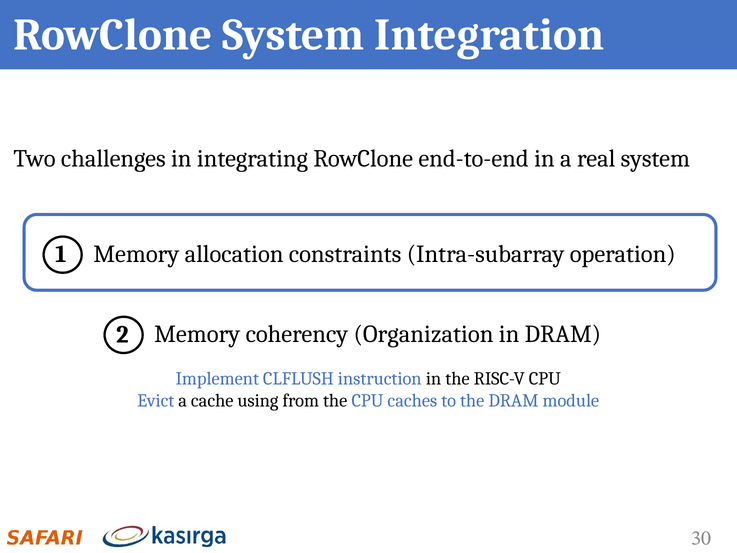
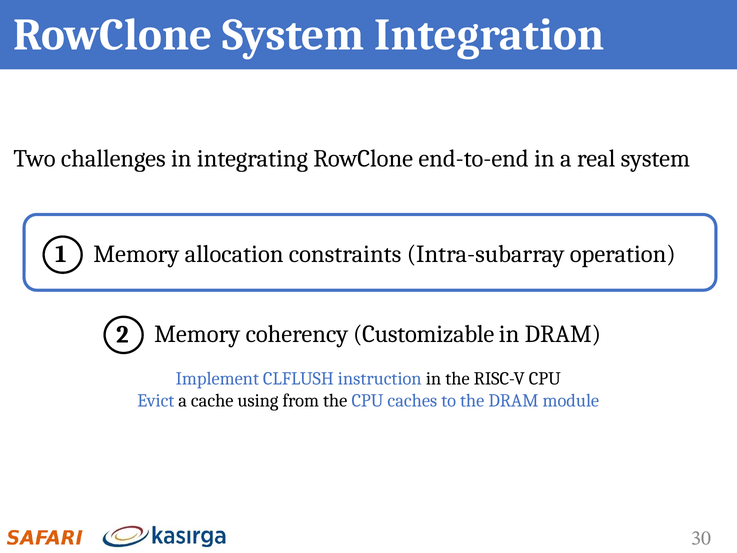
Organization: Organization -> Customizable
